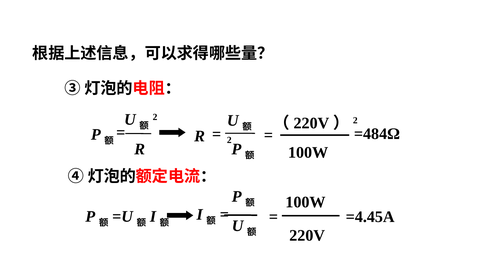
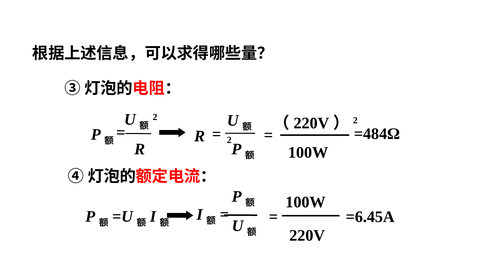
=4.45A: =4.45A -> =6.45A
